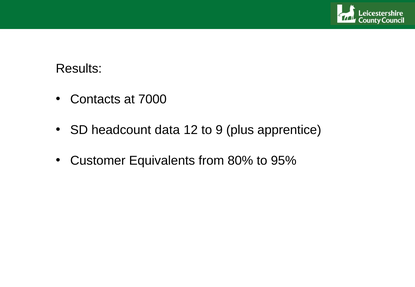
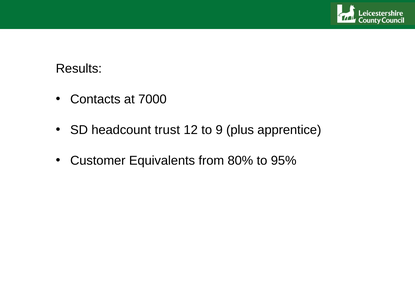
data: data -> trust
